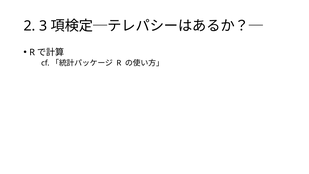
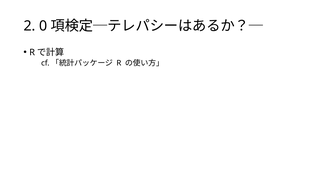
3: 3 -> 0
